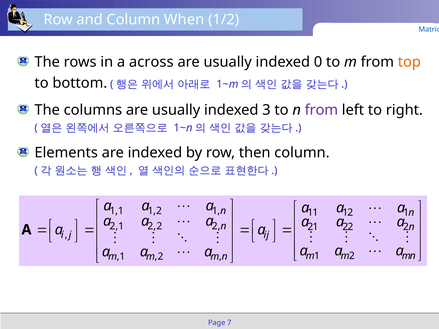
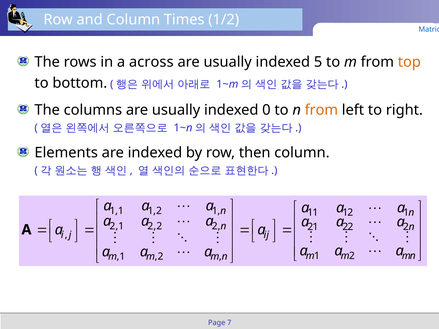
When: When -> Times
0: 0 -> 5
3: 3 -> 0
from at (321, 110) colour: purple -> orange
